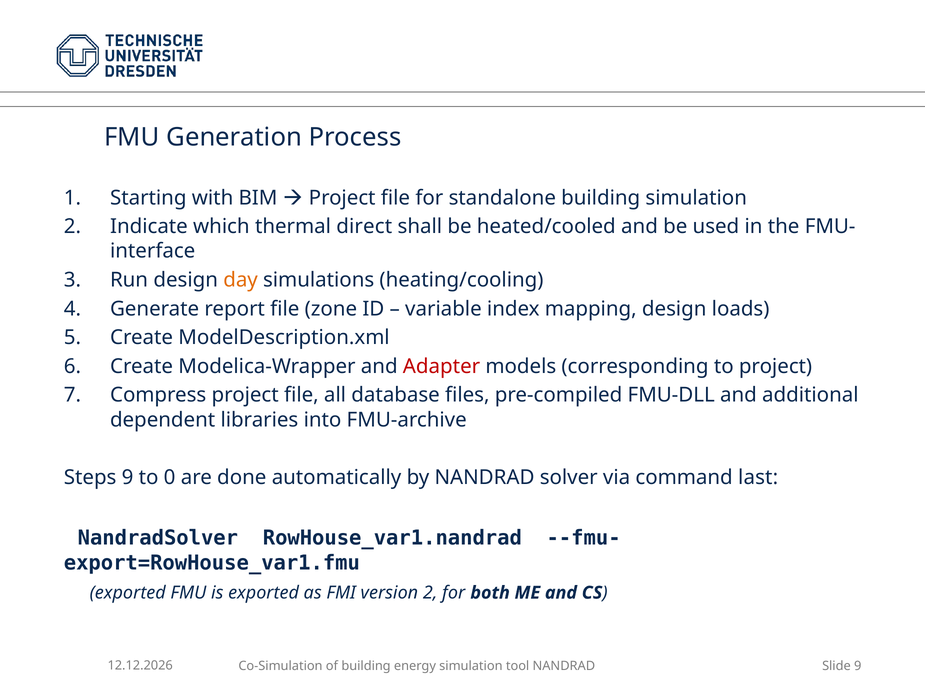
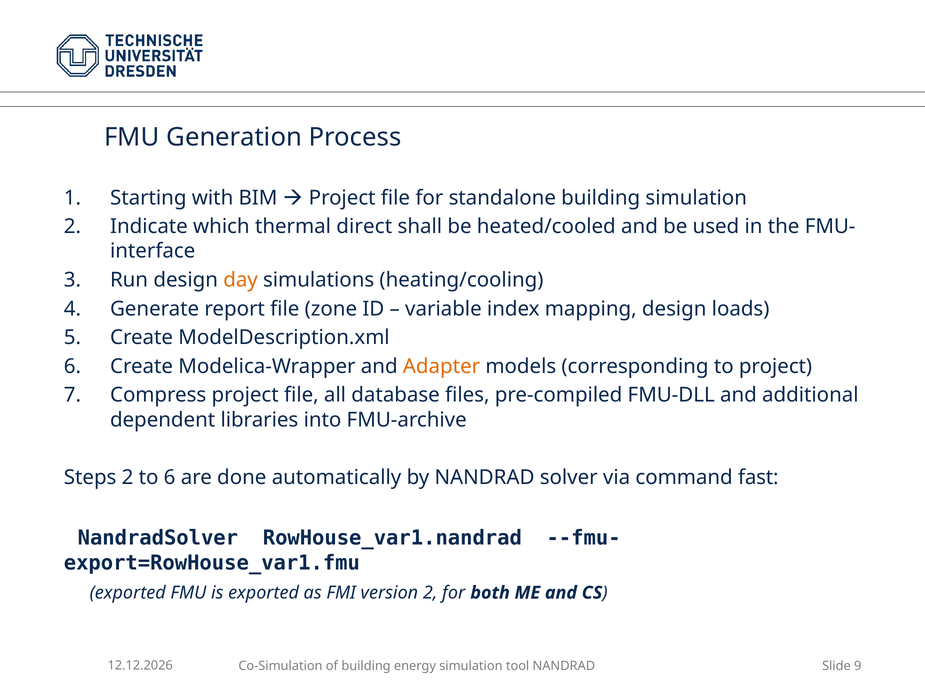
Adapter colour: red -> orange
Steps 9: 9 -> 2
to 0: 0 -> 6
last: last -> fast
